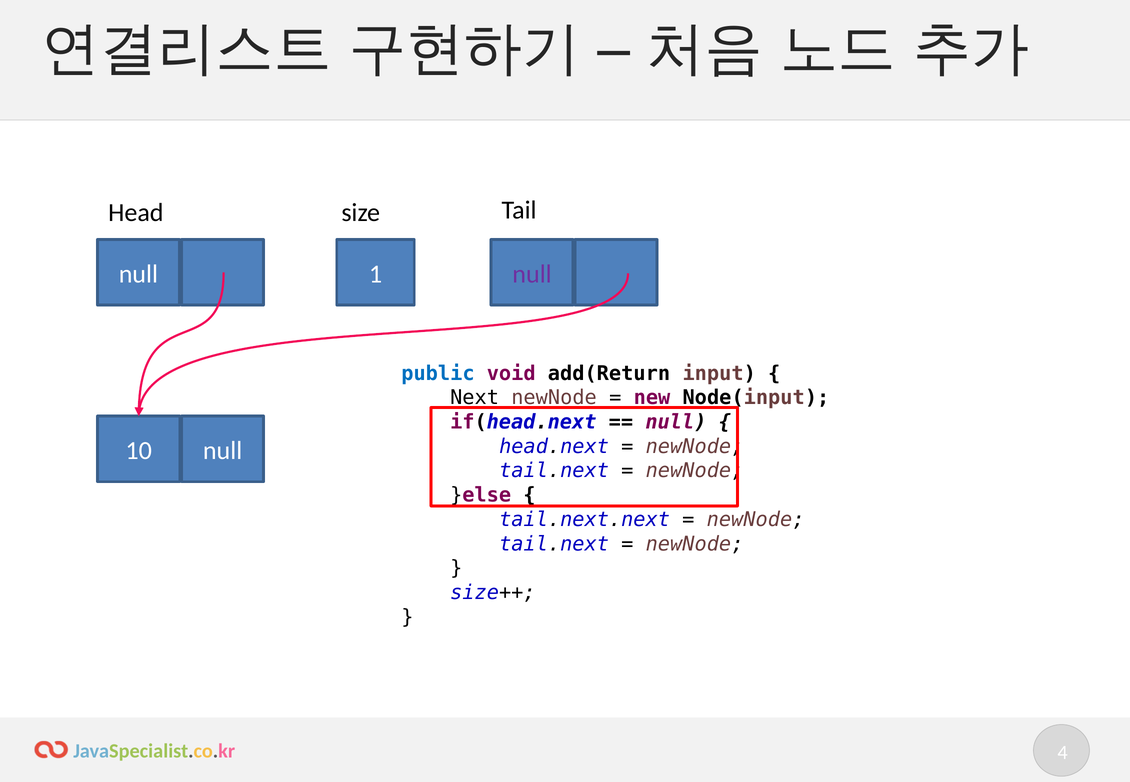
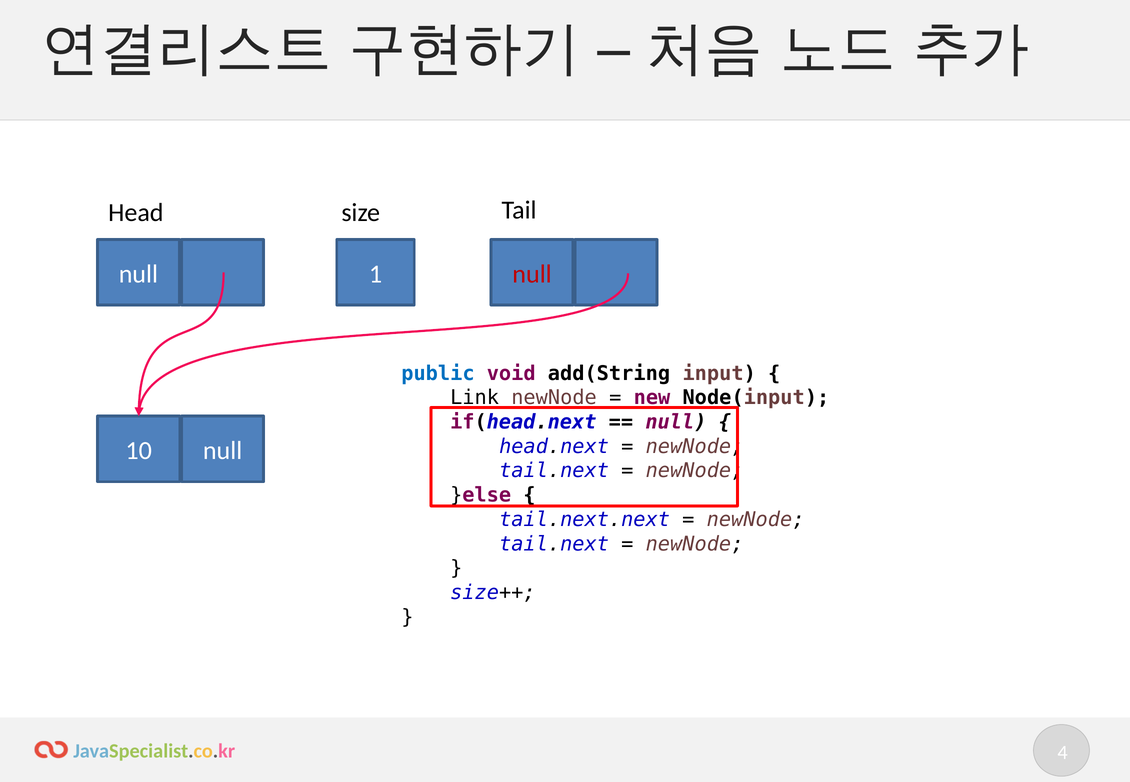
null at (532, 274) colour: purple -> red
add(Return: add(Return -> add(String
Next: Next -> Link
